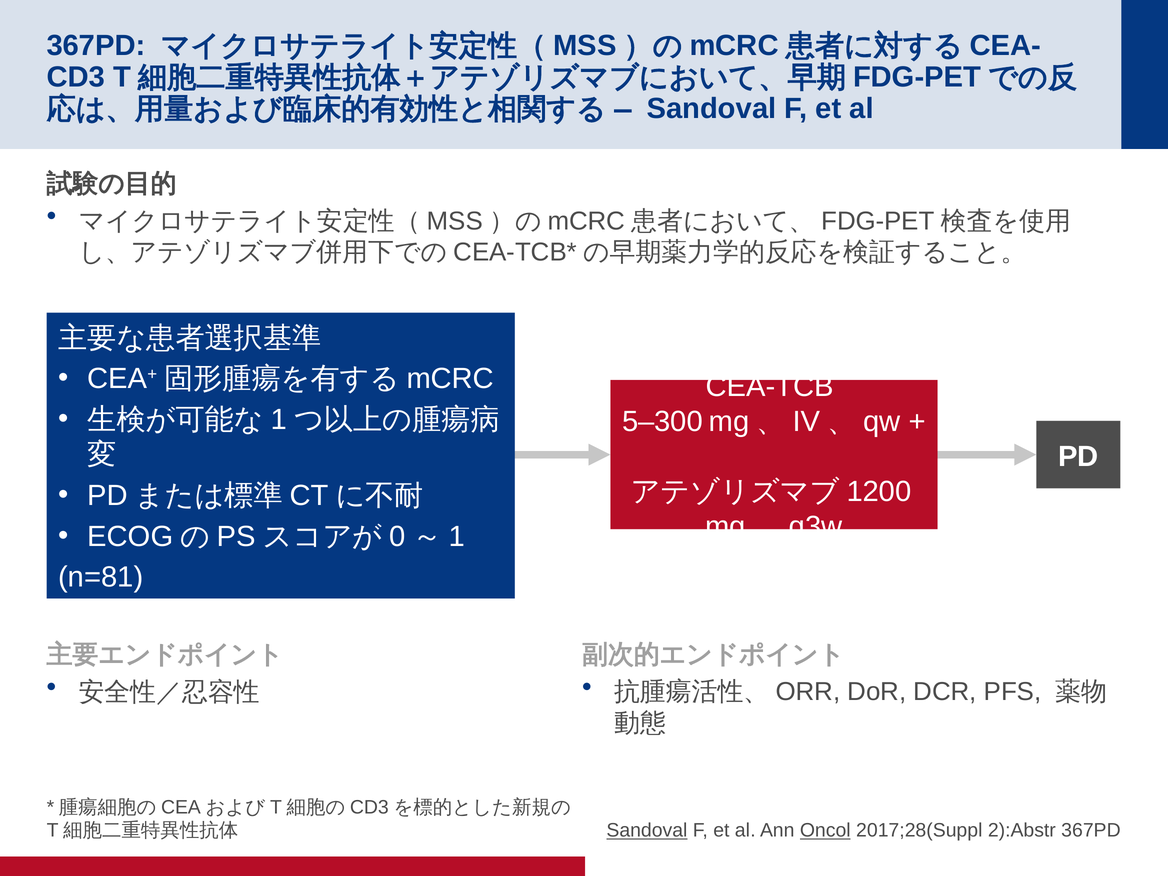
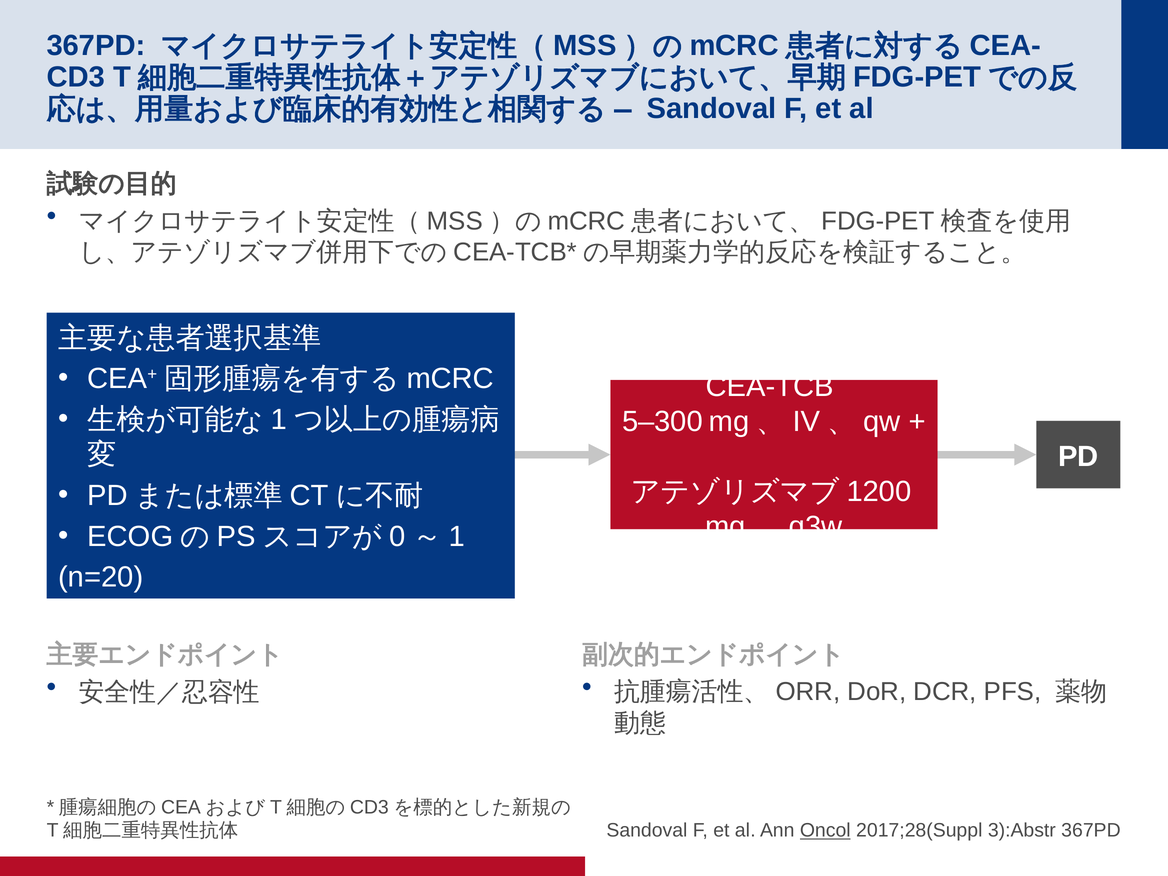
n=81: n=81 -> n=20
Sandoval at (647, 831) underline: present -> none
2):Abstr: 2):Abstr -> 3):Abstr
